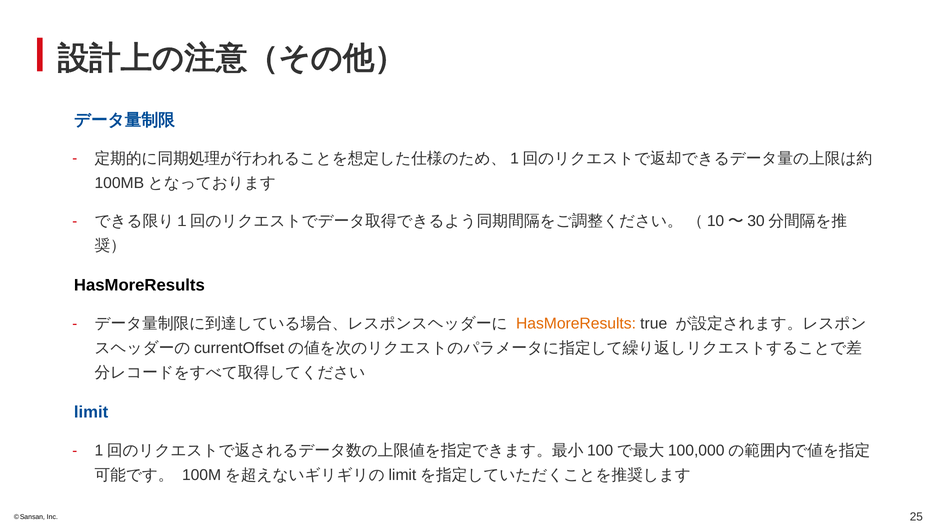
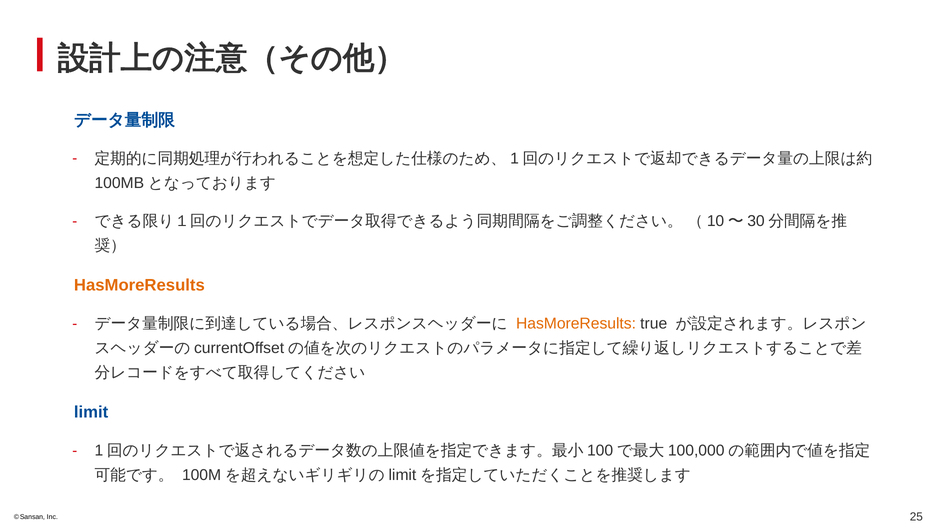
HasMoreResults at (139, 285) colour: black -> orange
